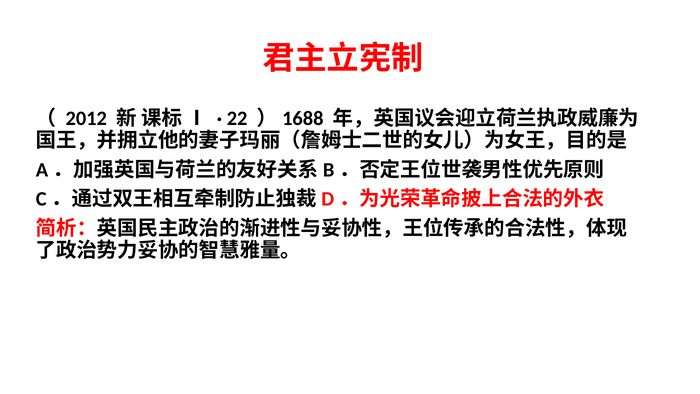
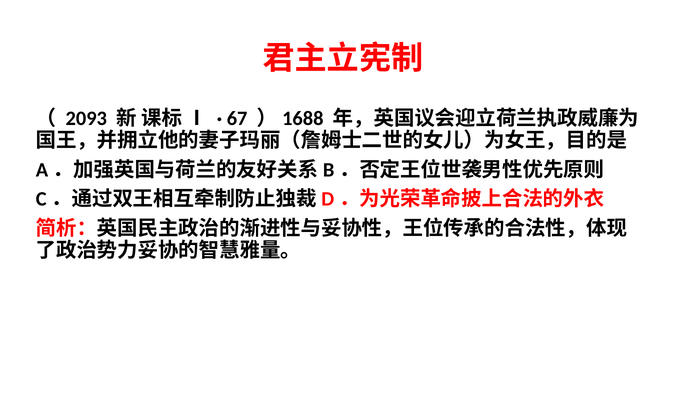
2012: 2012 -> 2093
22: 22 -> 67
